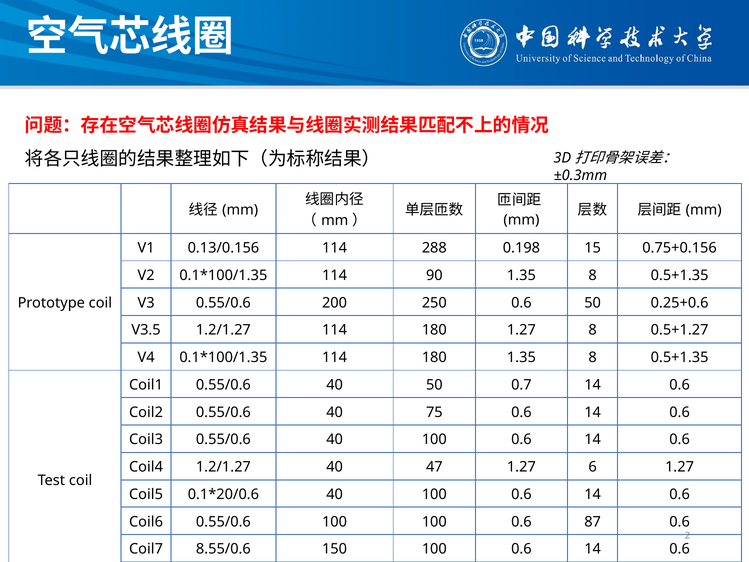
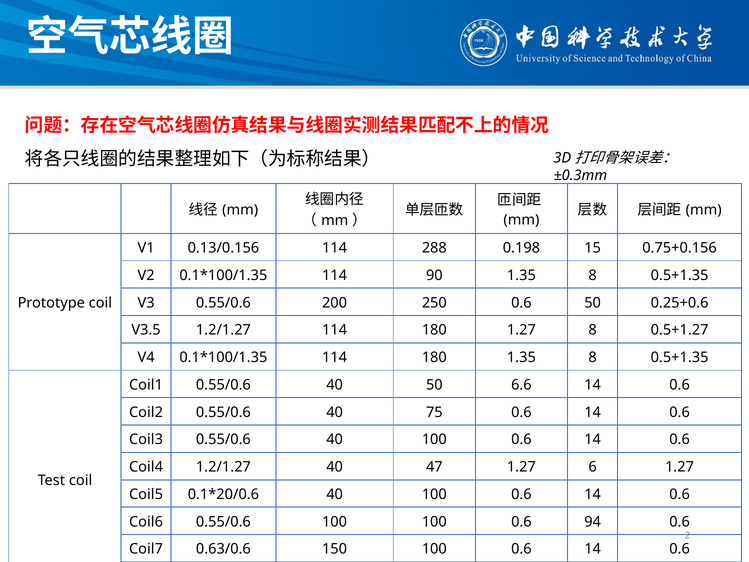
0.7: 0.7 -> 6.6
87: 87 -> 94
8.55/0.6: 8.55/0.6 -> 0.63/0.6
